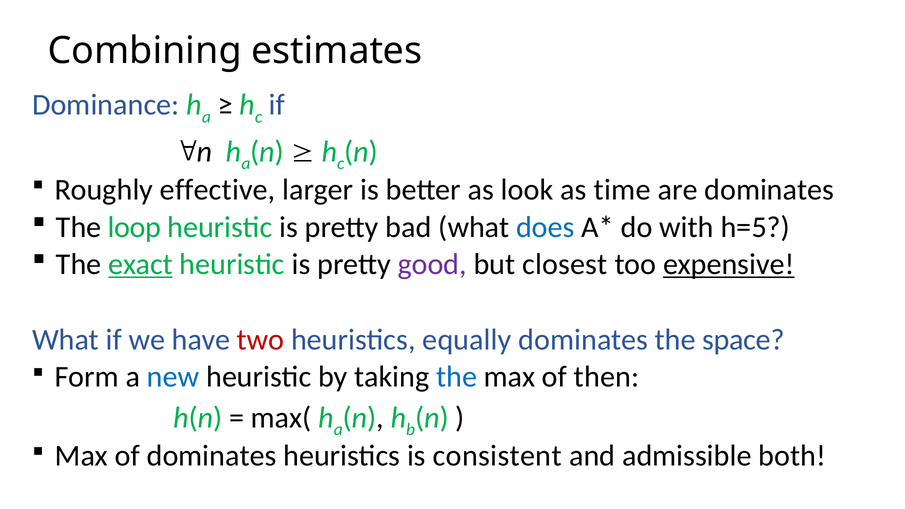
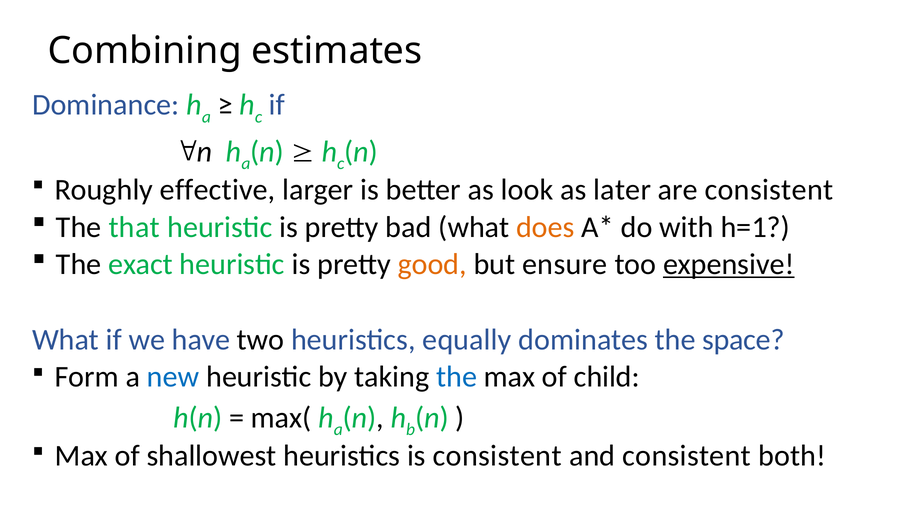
time: time -> later
are dominates: dominates -> consistent
loop: loop -> that
does colour: blue -> orange
h=5: h=5 -> h=1
exact underline: present -> none
good colour: purple -> orange
closest: closest -> ensure
two colour: red -> black
then: then -> child
of dominates: dominates -> shallowest
and admissible: admissible -> consistent
